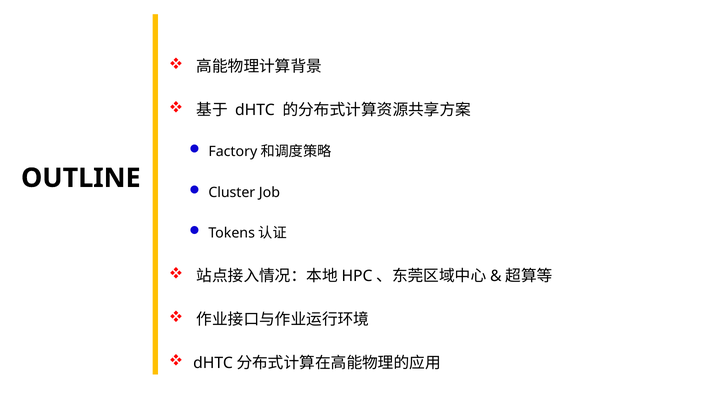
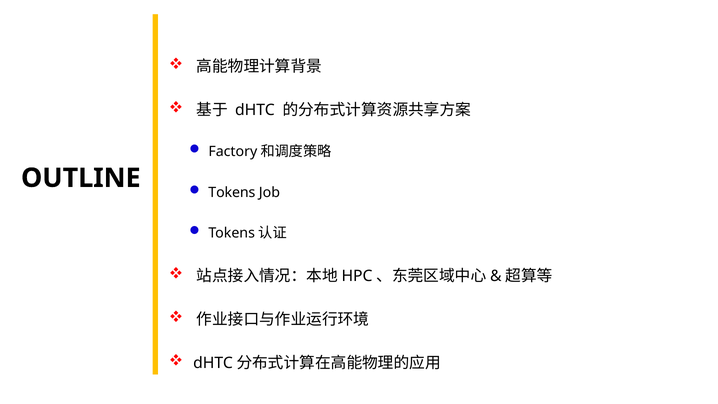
Cluster at (232, 192): Cluster -> Tokens
